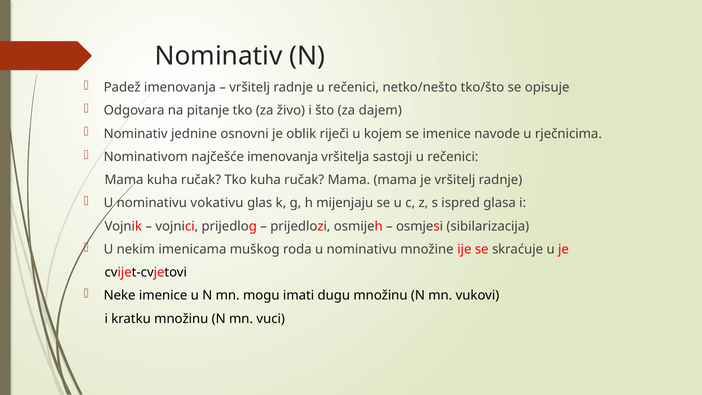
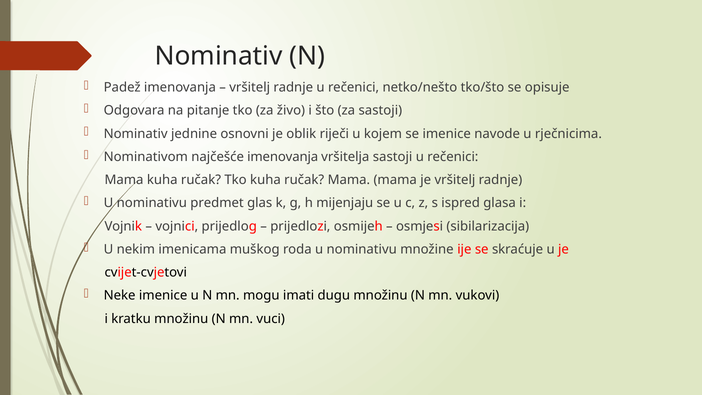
za dajem: dajem -> sastoji
vokativu: vokativu -> predmet
